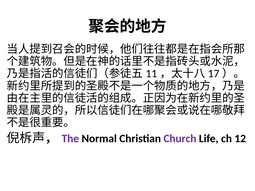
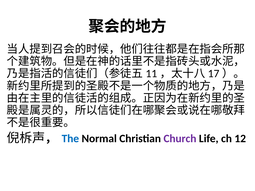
The colour: purple -> blue
